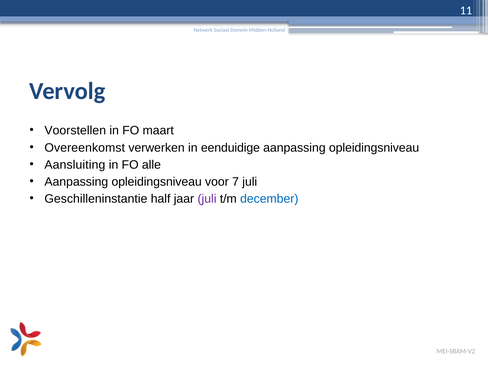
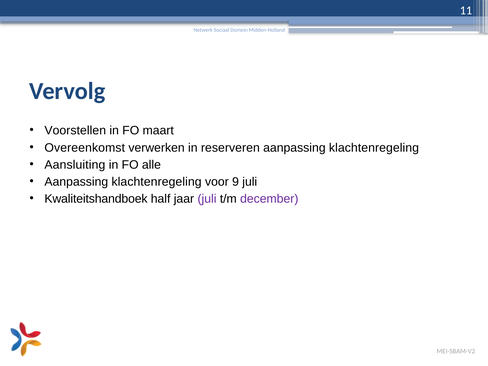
eenduidige: eenduidige -> reserveren
opleidingsniveau at (374, 148): opleidingsniveau -> klachtenregeling
opleidingsniveau at (157, 182): opleidingsniveau -> klachtenregeling
7: 7 -> 9
Geschilleninstantie: Geschilleninstantie -> Kwaliteitshandboek
december colour: blue -> purple
